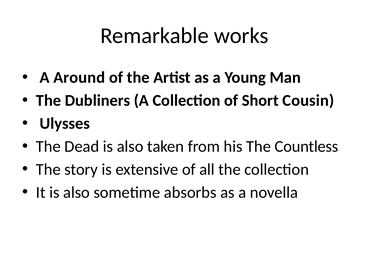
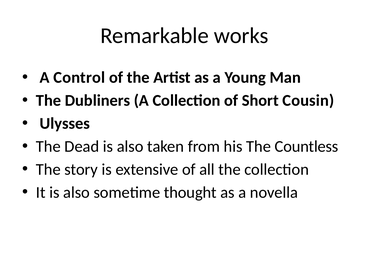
Around: Around -> Control
absorbs: absorbs -> thought
